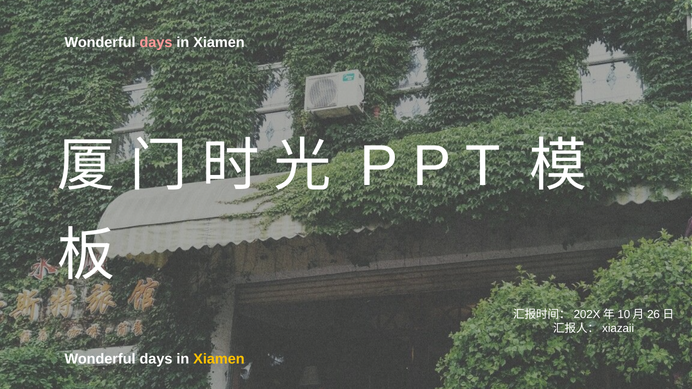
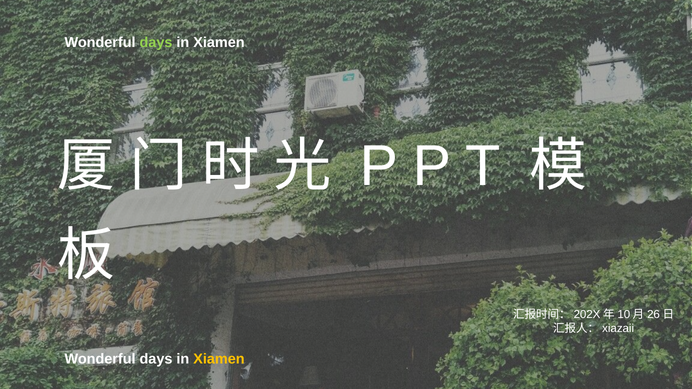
days at (156, 43) colour: pink -> light green
